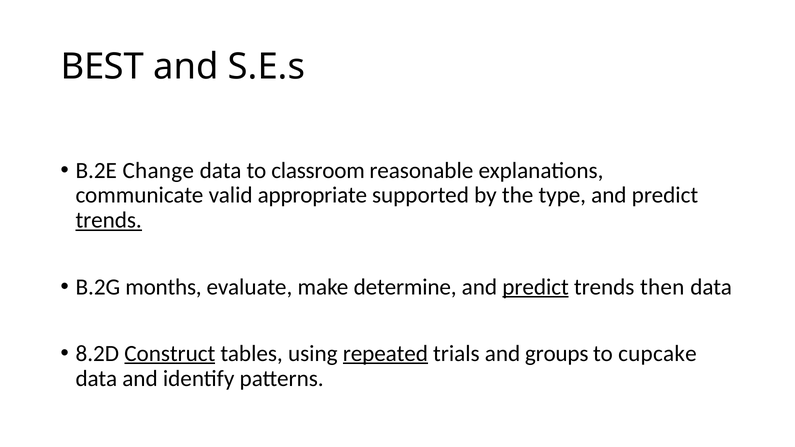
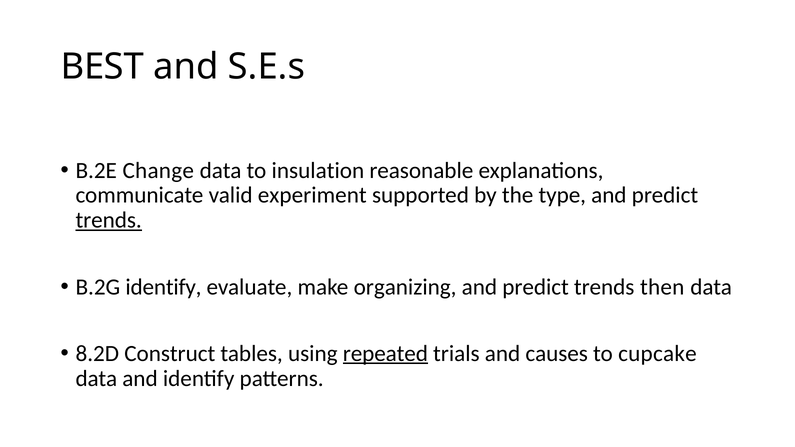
classroom: classroom -> insulation
appropriate: appropriate -> experiment
B.2G months: months -> identify
determine: determine -> organizing
predict at (536, 287) underline: present -> none
Construct underline: present -> none
groups: groups -> causes
